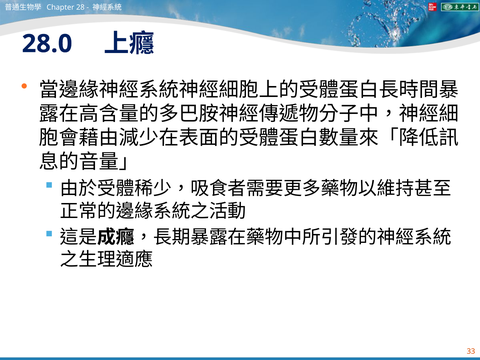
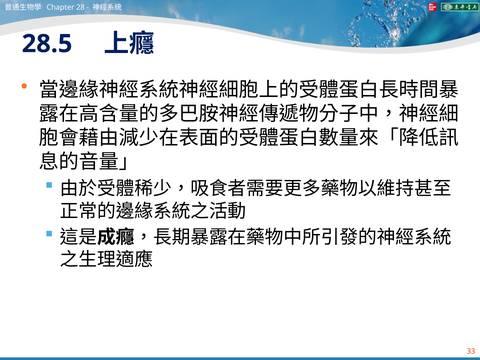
28.0: 28.0 -> 28.5
